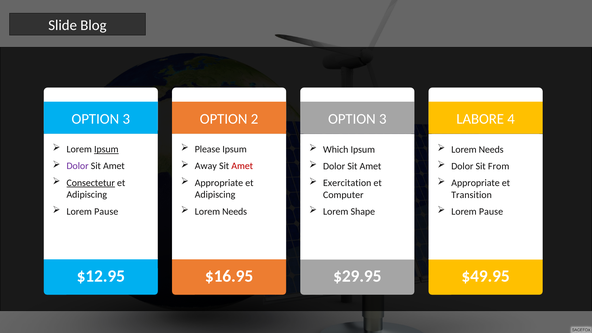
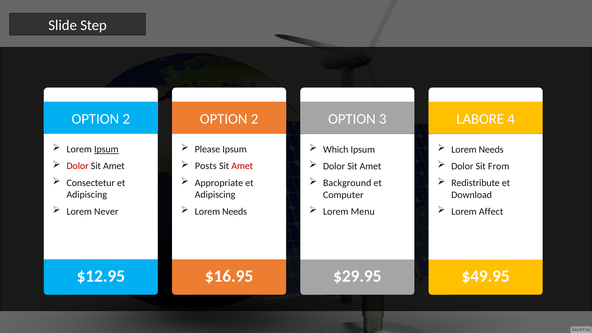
Blog: Blog -> Step
3 at (126, 119): 3 -> 2
Dolor at (78, 166) colour: purple -> red
Away: Away -> Posts
Consectetur underline: present -> none
Exercitation: Exercitation -> Background
Appropriate at (475, 183): Appropriate -> Redistribute
Transition: Transition -> Download
Pause at (106, 211): Pause -> Never
Shape: Shape -> Menu
Pause at (491, 212): Pause -> Affect
